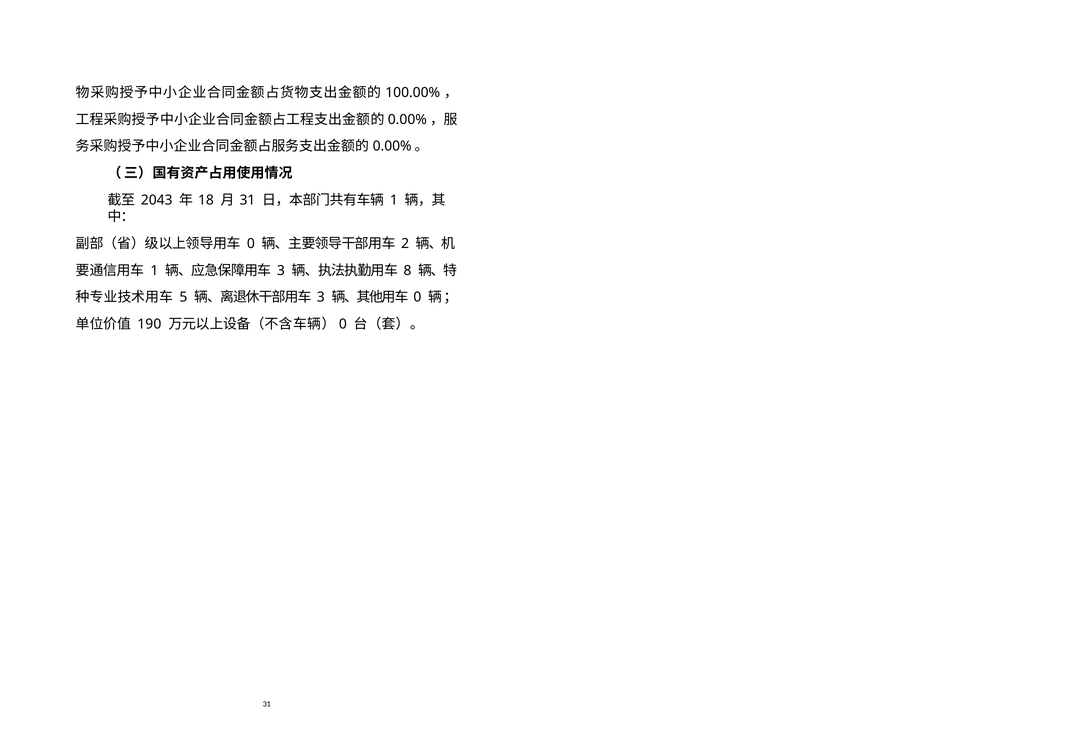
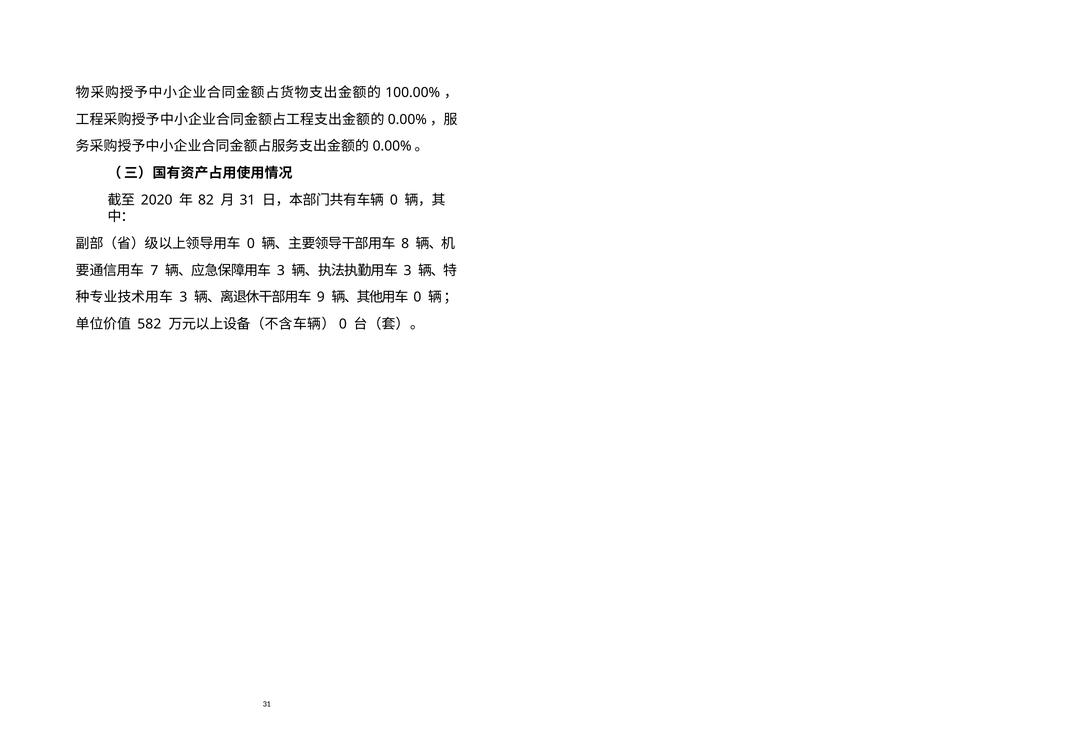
2043: 2043 -> 2020
18: 18 -> 82
1 at (394, 200): 1 -> 0
2: 2 -> 8
1 at (154, 270): 1 -> 7
8 at (408, 270): 8 -> 3
5 at (183, 297): 5 -> 3
3 at (321, 297): 3 -> 9
190: 190 -> 582
